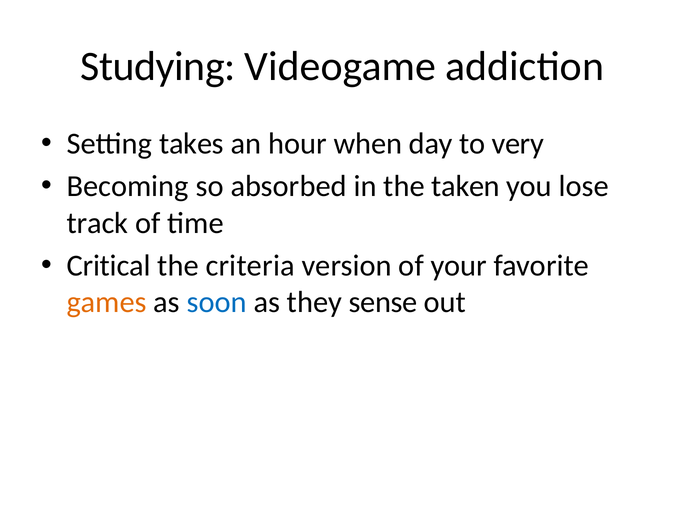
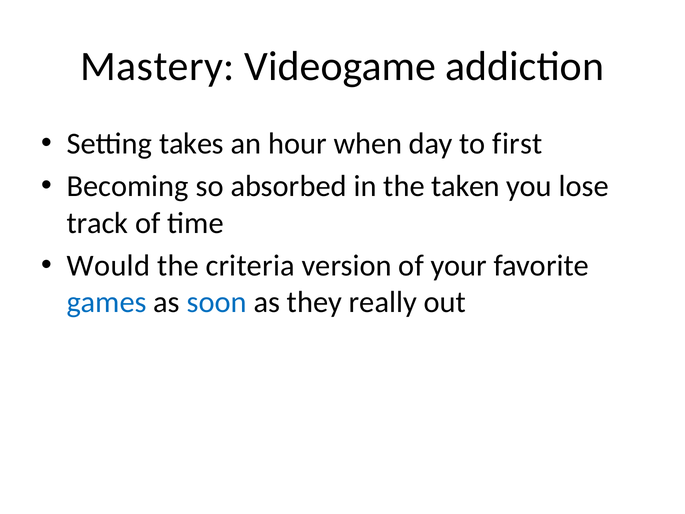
Studying: Studying -> Mastery
very: very -> first
Critical: Critical -> Would
games colour: orange -> blue
sense: sense -> really
